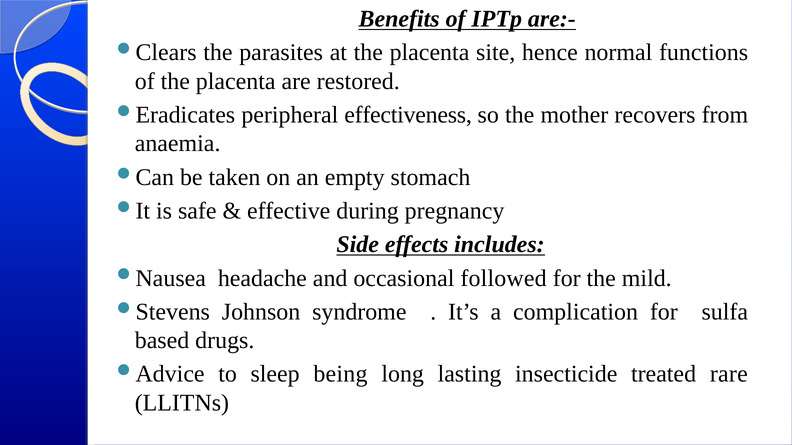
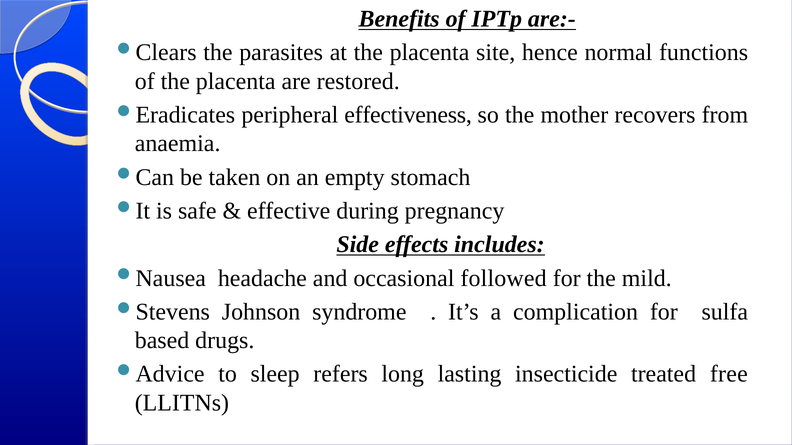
being: being -> refers
rare: rare -> free
